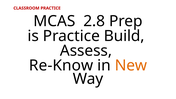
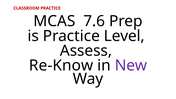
2.8: 2.8 -> 7.6
Build: Build -> Level
New colour: orange -> purple
